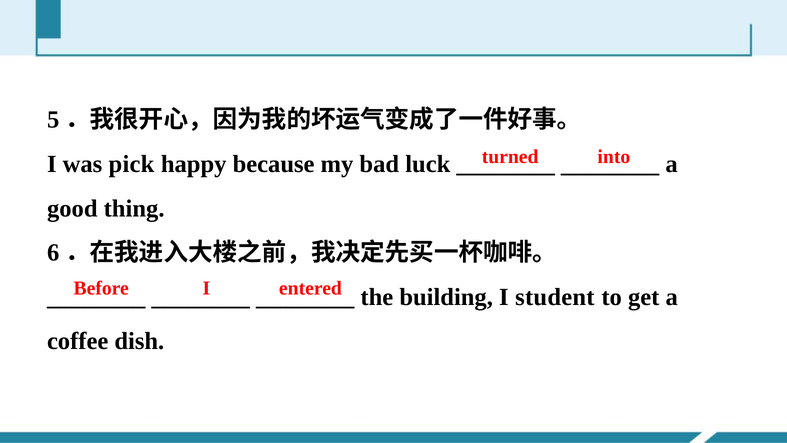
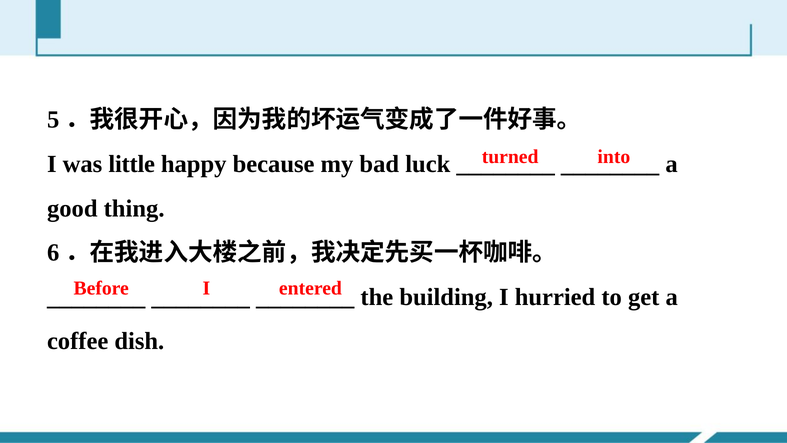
pick: pick -> little
student: student -> hurried
